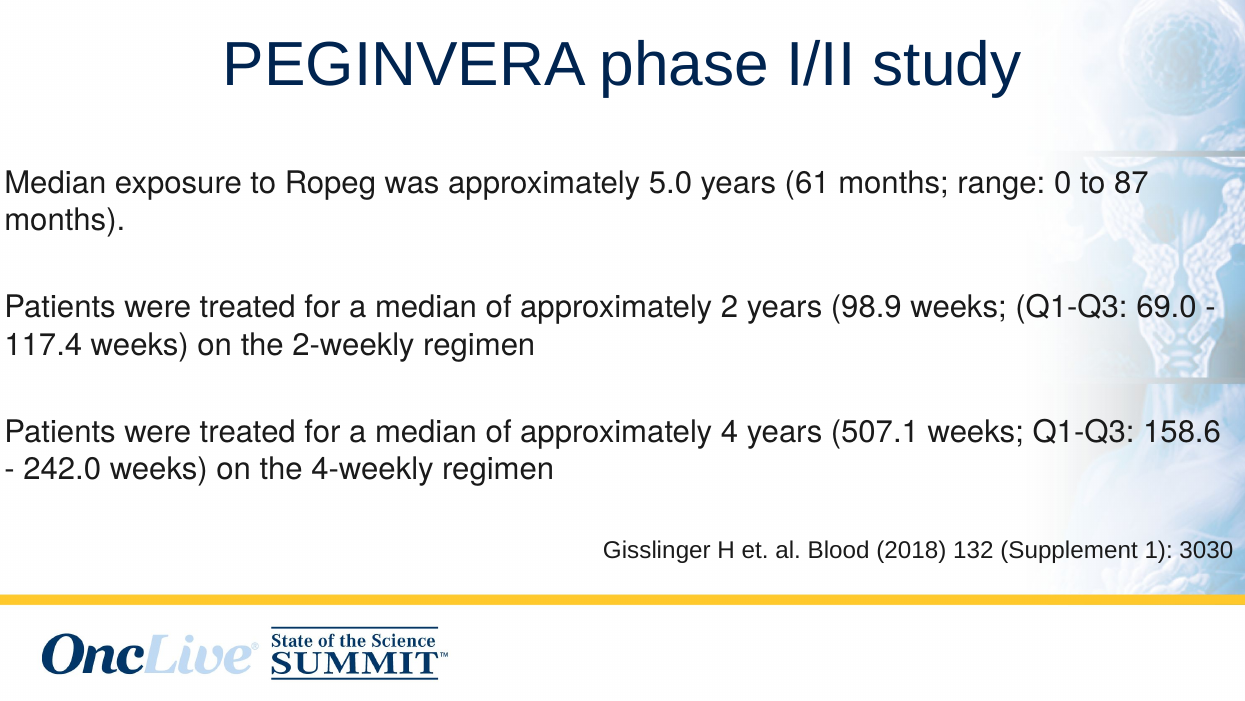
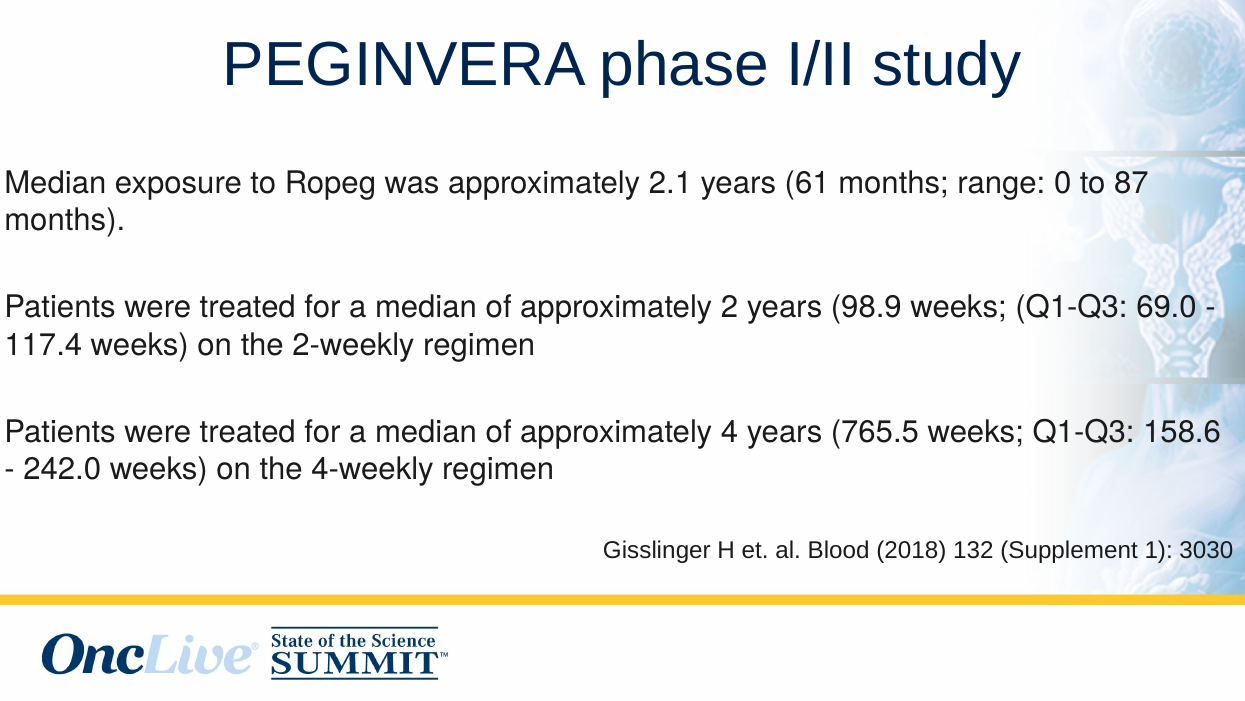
5.0: 5.0 -> 2.1
507.1: 507.1 -> 765.5
